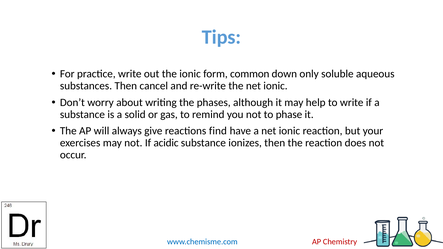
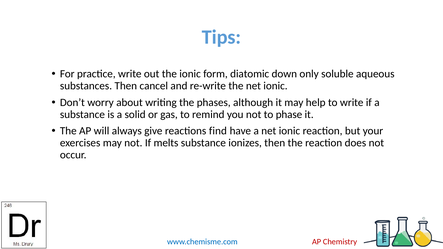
common: common -> diatomic
acidic: acidic -> melts
